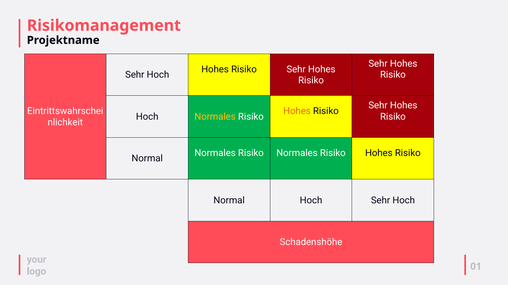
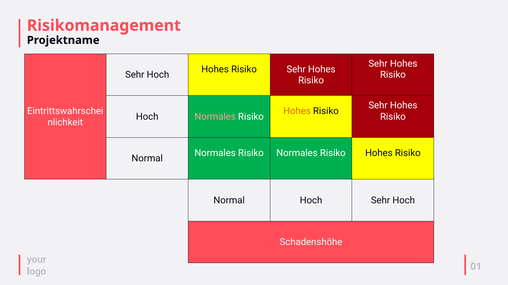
Normales at (215, 117) colour: yellow -> pink
